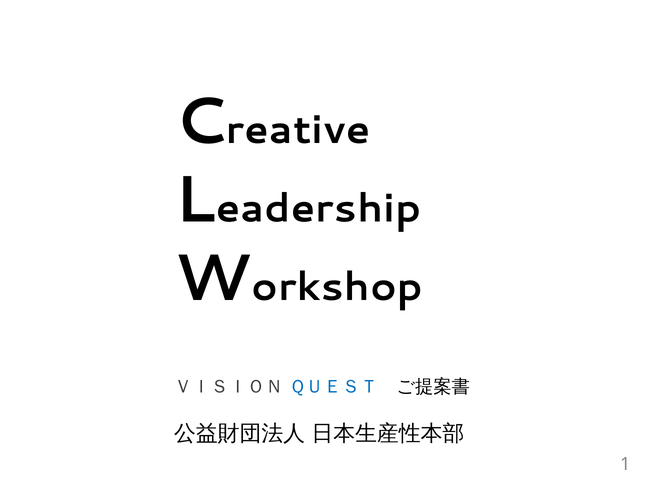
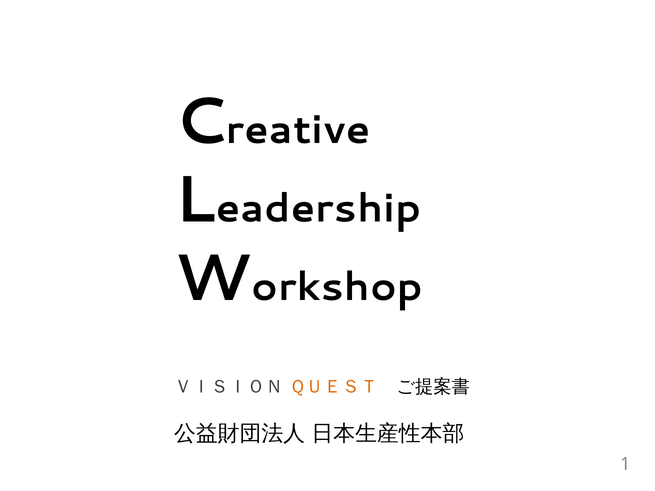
ＱＵＥＳＴ colour: blue -> orange
